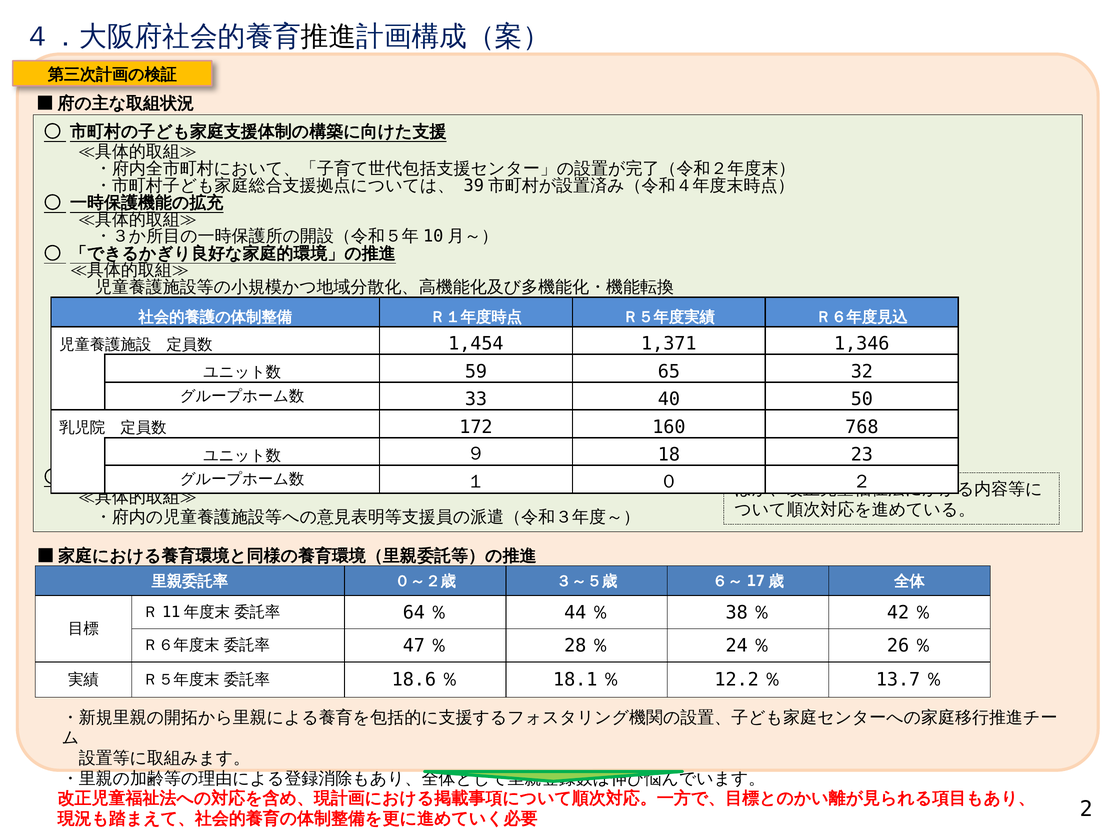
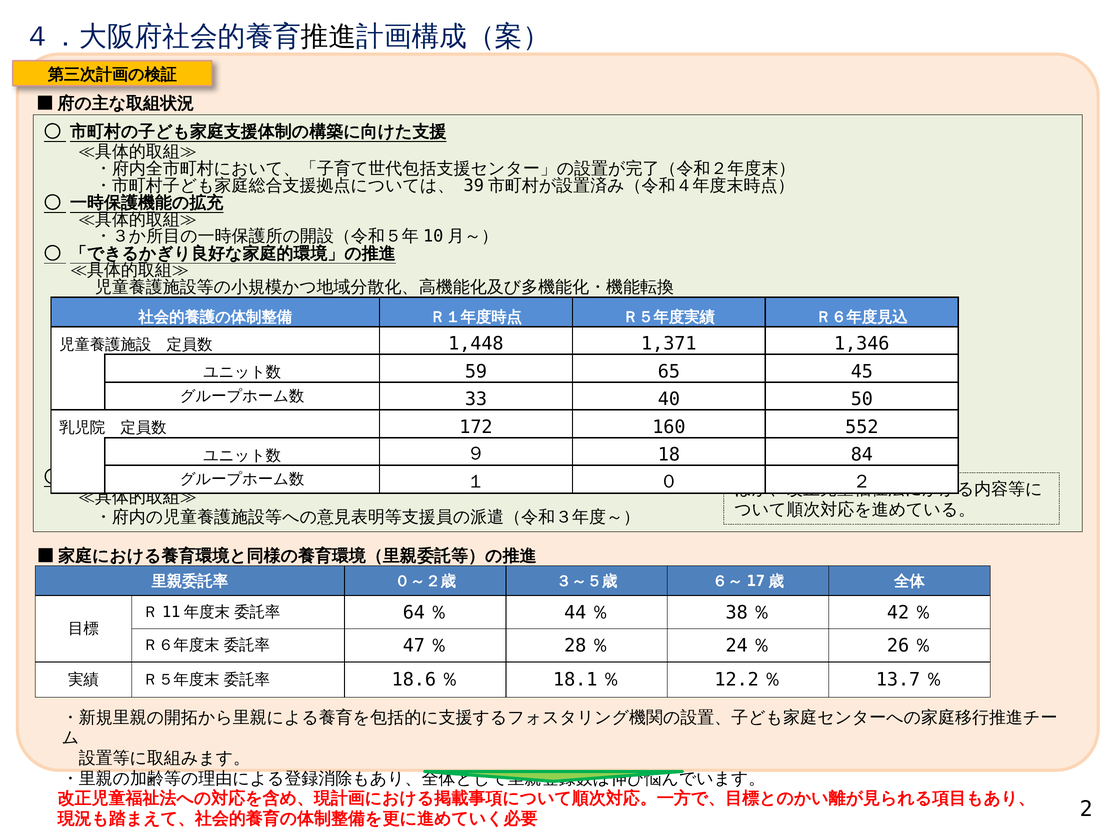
1,454: 1,454 -> 1,448
32: 32 -> 45
768: 768 -> 552
23: 23 -> 84
